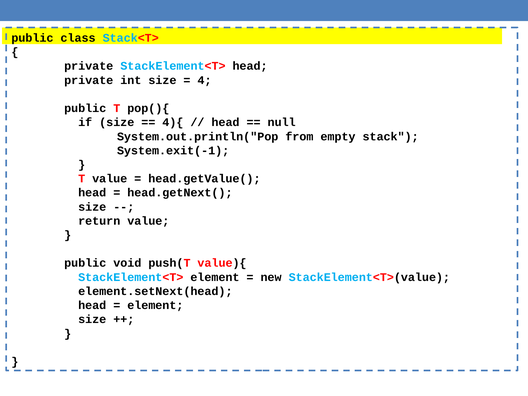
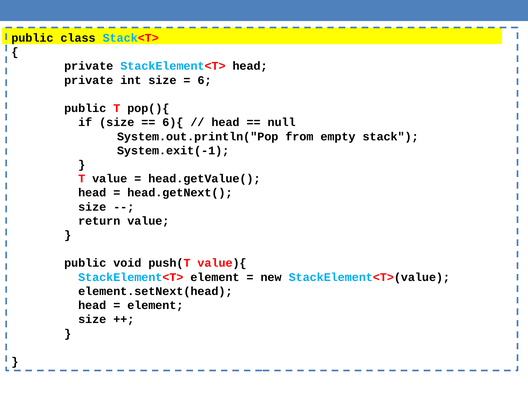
4: 4 -> 6
4){: 4){ -> 6){
